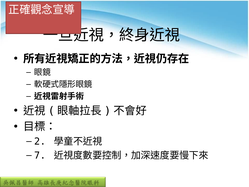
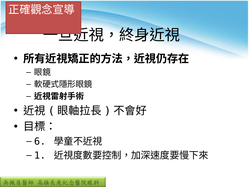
2: 2 -> 6
7: 7 -> 1
